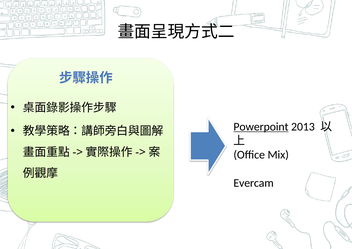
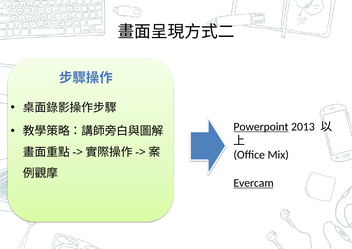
Evercam underline: none -> present
